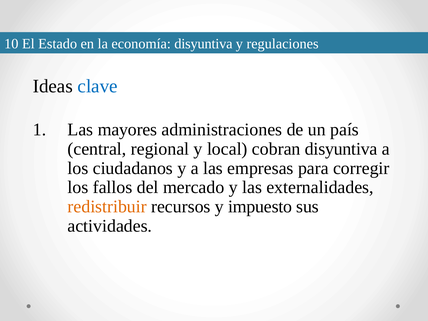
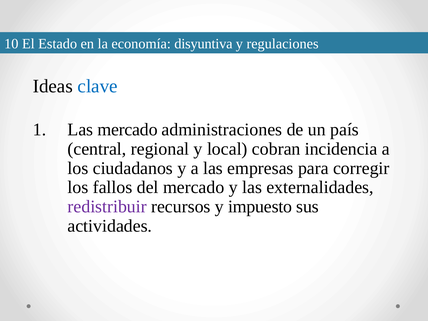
Las mayores: mayores -> mercado
cobran disyuntiva: disyuntiva -> incidencia
redistribuir colour: orange -> purple
